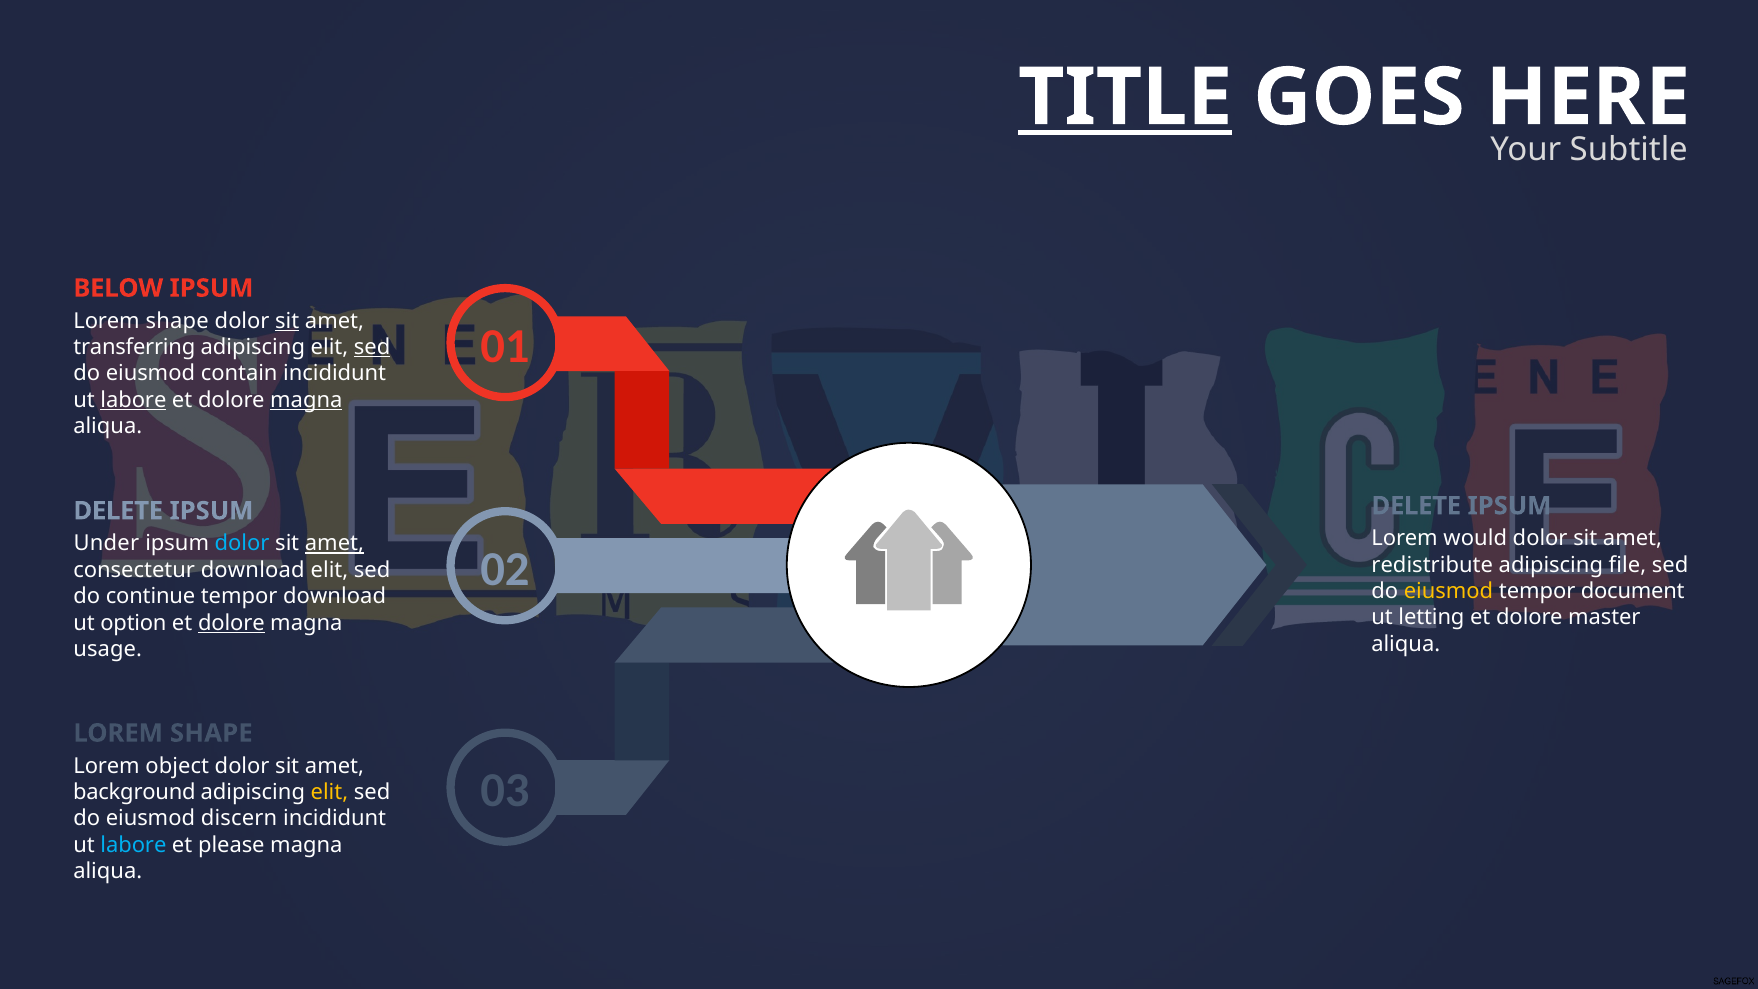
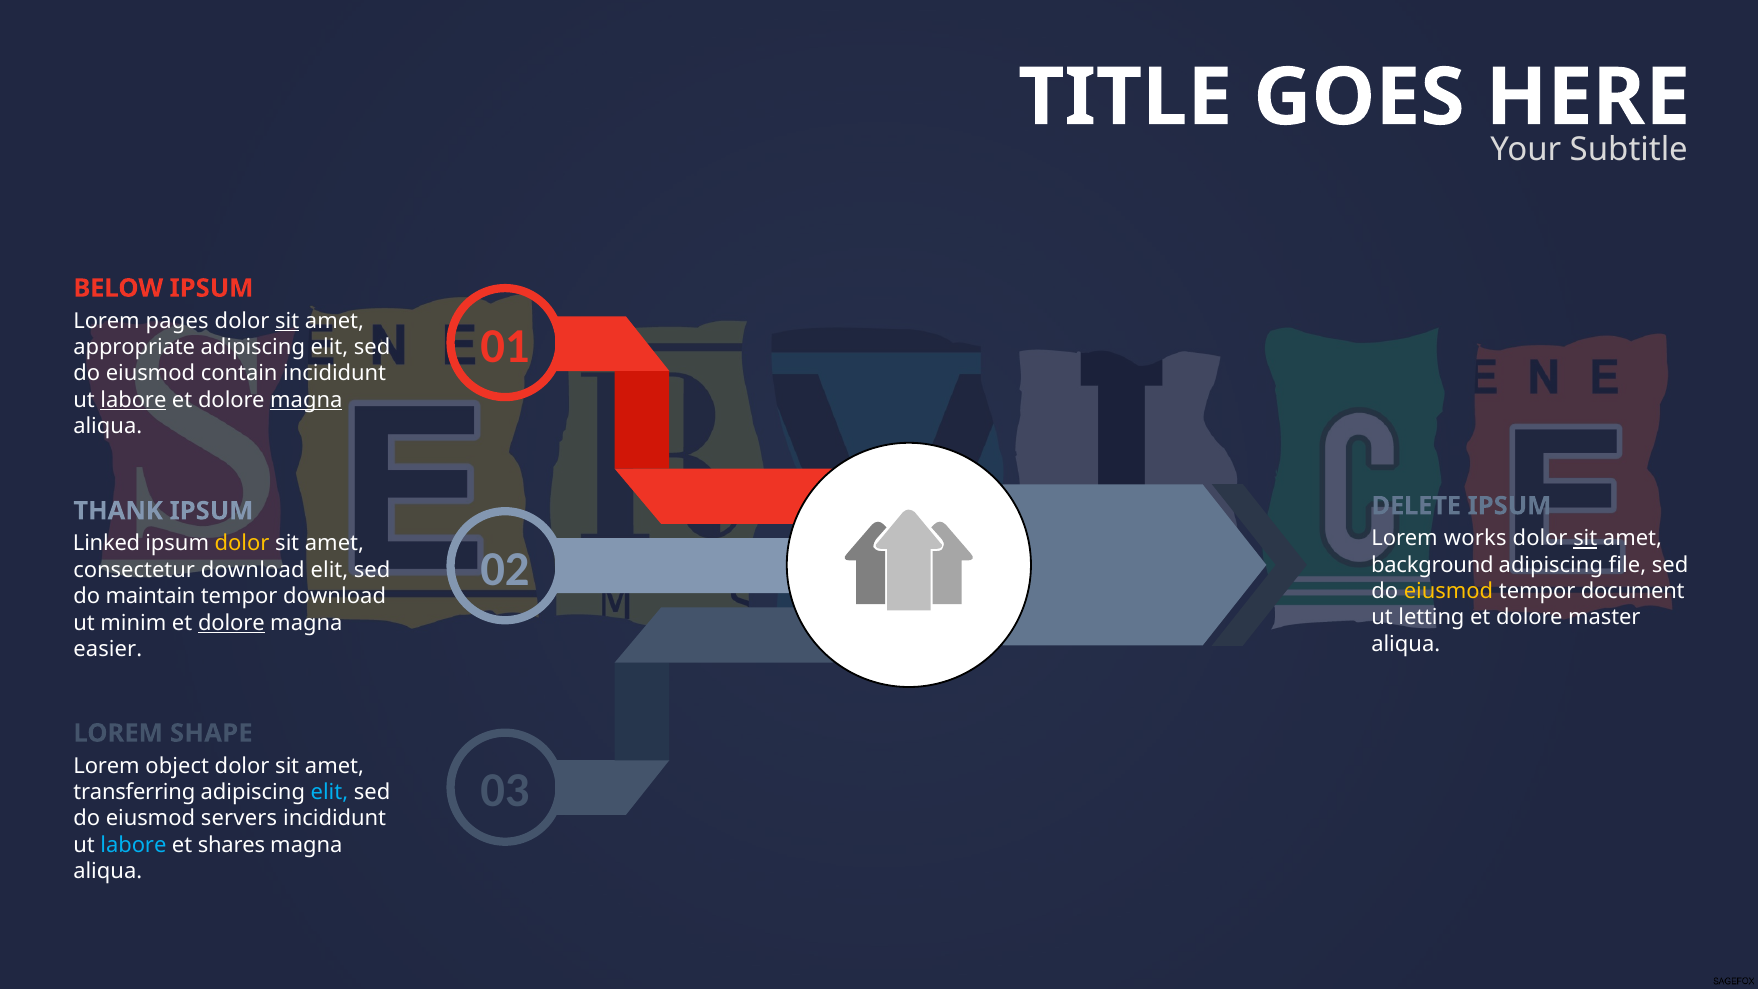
TITLE underline: present -> none
shape at (177, 321): shape -> pages
transferring: transferring -> appropriate
sed at (372, 347) underline: present -> none
DELETE at (118, 511): DELETE -> THANK
would: would -> works
sit at (1585, 539) underline: none -> present
Under: Under -> Linked
dolor at (242, 544) colour: light blue -> yellow
amet at (334, 544) underline: present -> none
redistribute: redistribute -> background
continue: continue -> maintain
option: option -> minim
usage: usage -> easier
background: background -> transferring
elit at (329, 792) colour: yellow -> light blue
discern: discern -> servers
please: please -> shares
